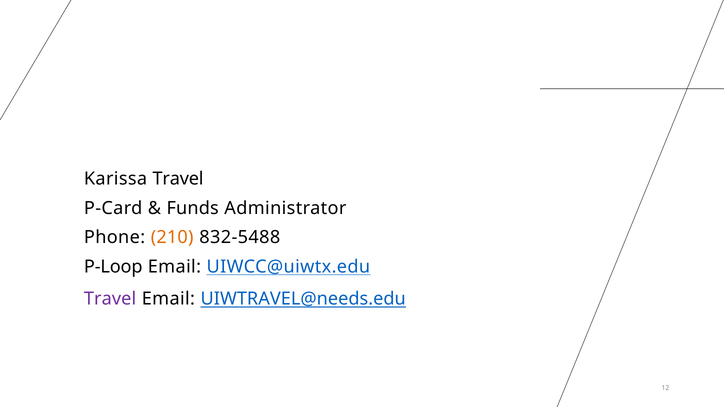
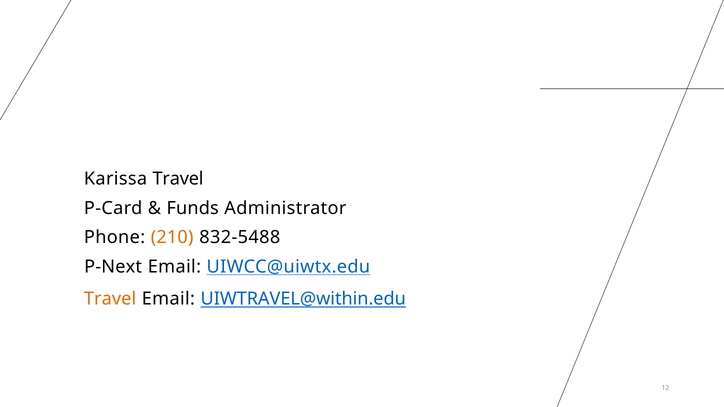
P-Loop: P-Loop -> P-Next
Travel at (110, 299) colour: purple -> orange
UIWTRAVEL@needs.edu: UIWTRAVEL@needs.edu -> UIWTRAVEL@within.edu
